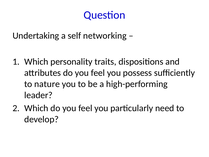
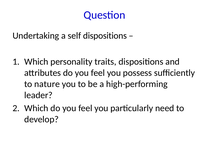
self networking: networking -> dispositions
